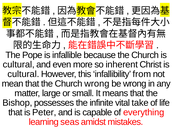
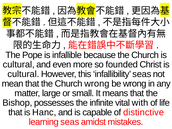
inherent: inherent -> founded
infallibility from: from -> seas
take: take -> with
Peter: Peter -> Hanc
everything: everything -> distinctive
